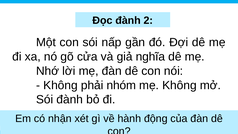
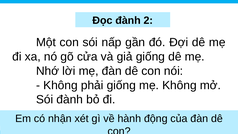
giả nghĩa: nghĩa -> giống
phải nhóm: nhóm -> giống
